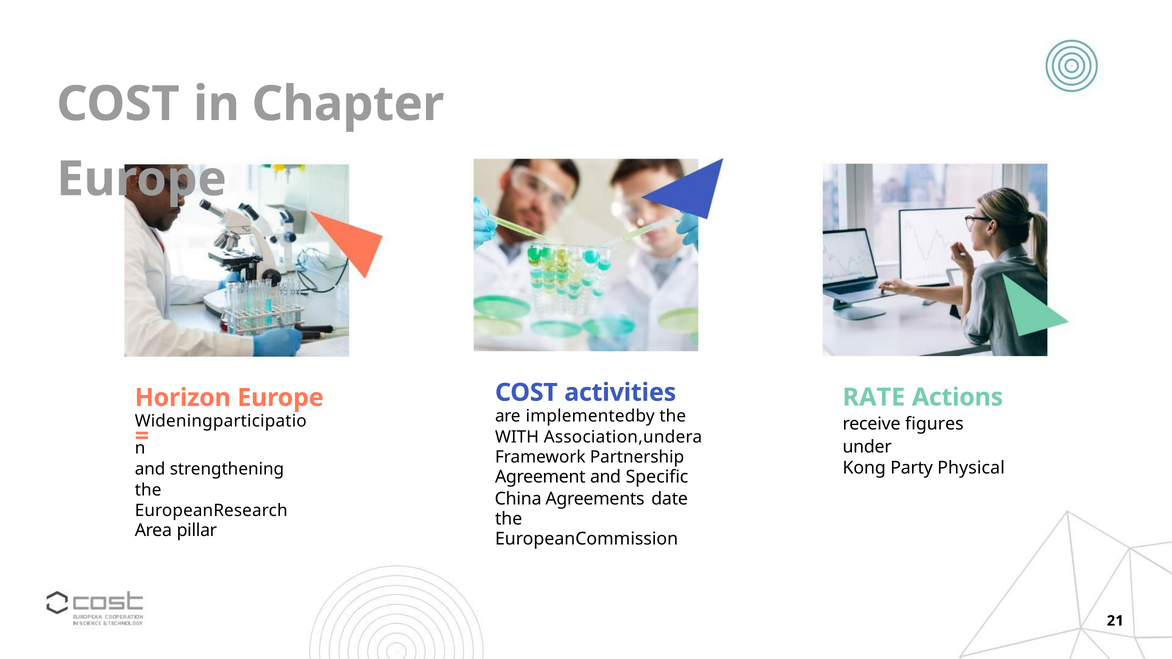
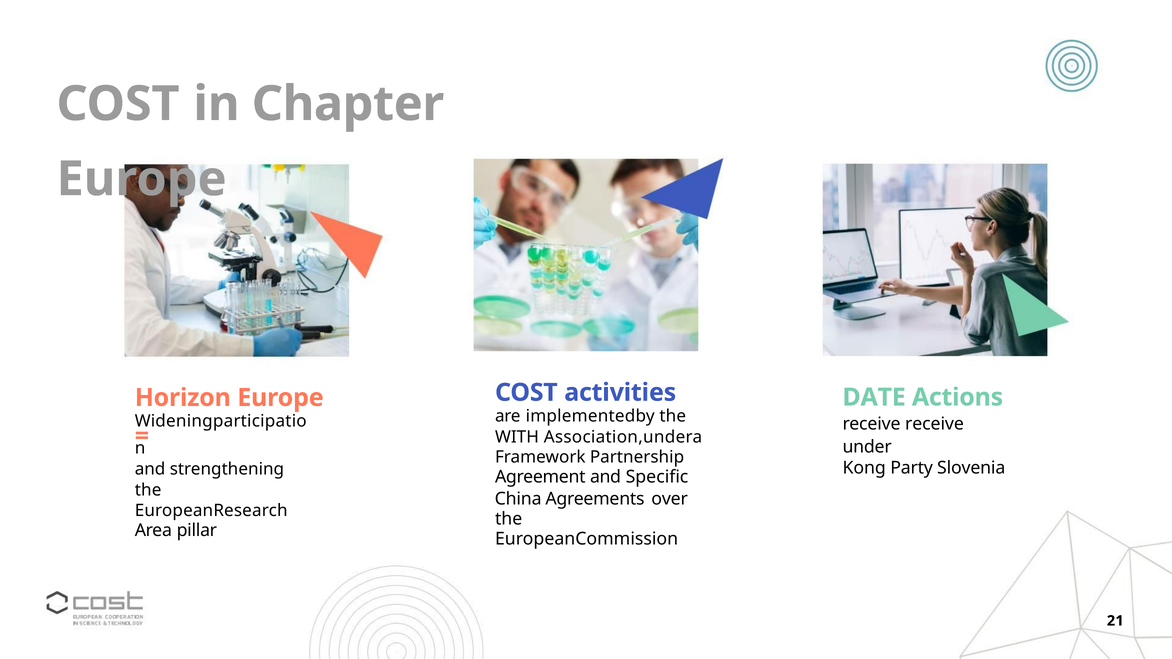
RATE: RATE -> DATE
receive figures: figures -> receive
Physical: Physical -> Slovenia
date: date -> over
